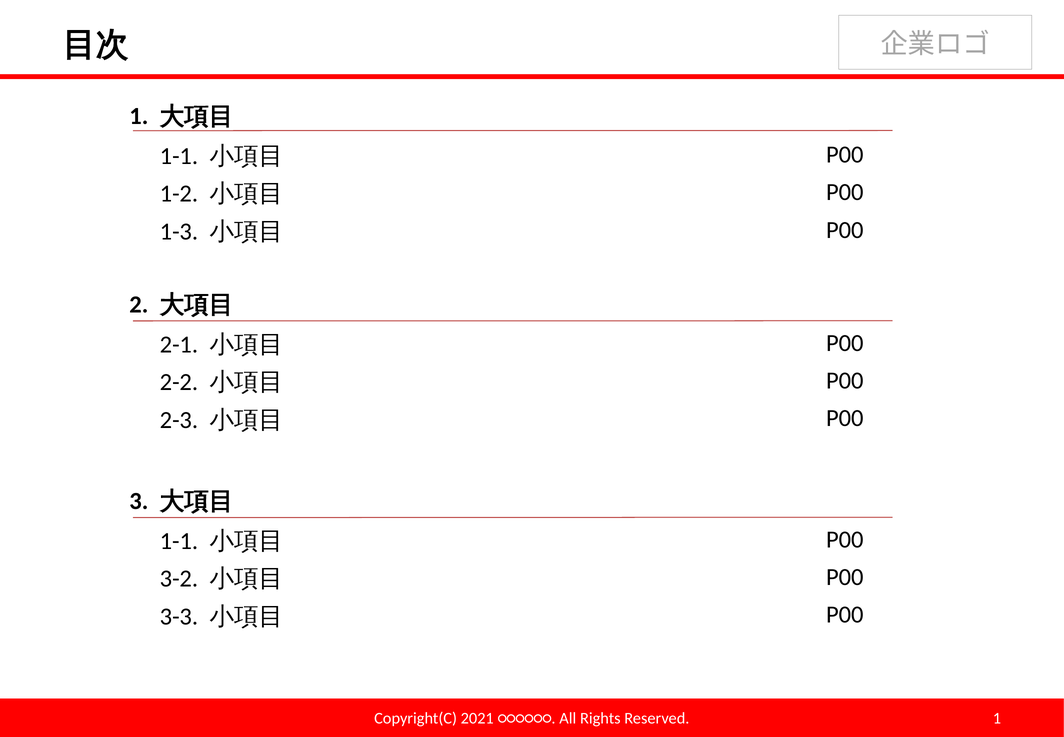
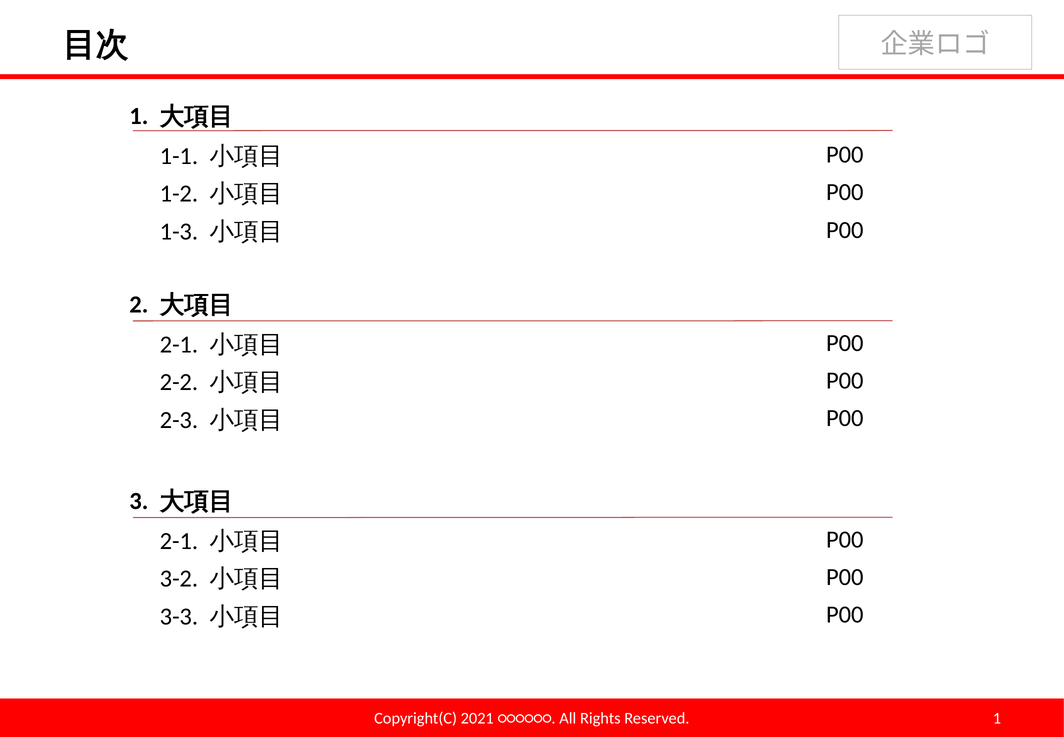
1-1 at (179, 541): 1-1 -> 2-1
